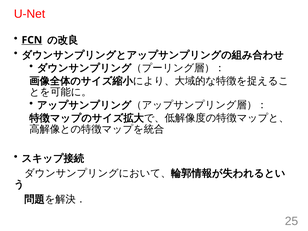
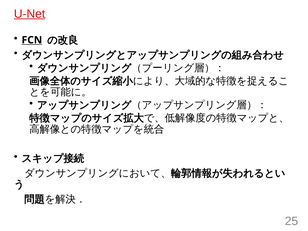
U-Net underline: none -> present
